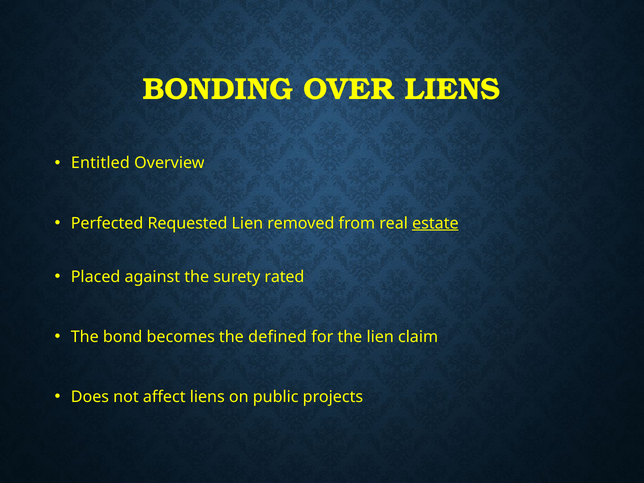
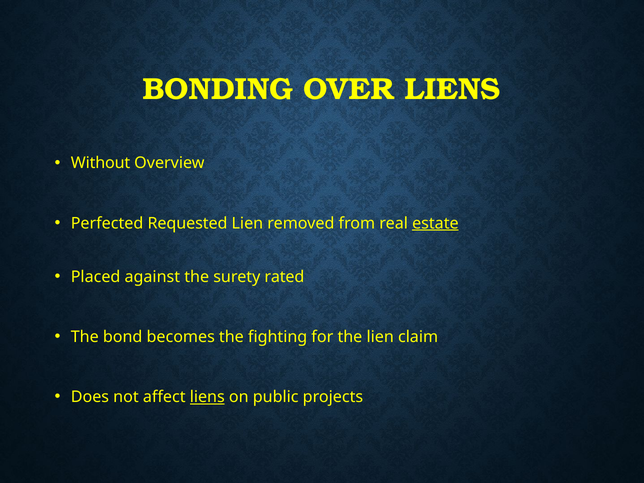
Entitled: Entitled -> Without
defined: defined -> fighting
liens at (207, 397) underline: none -> present
